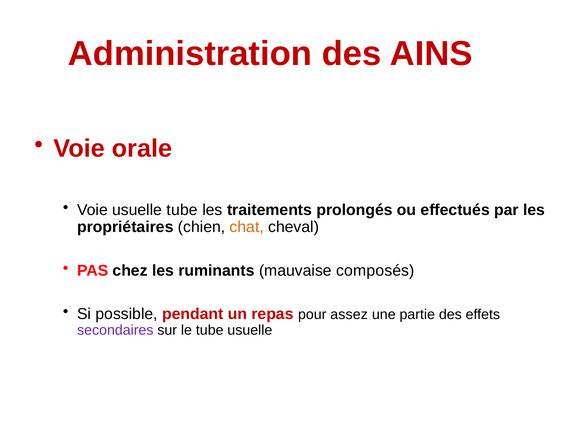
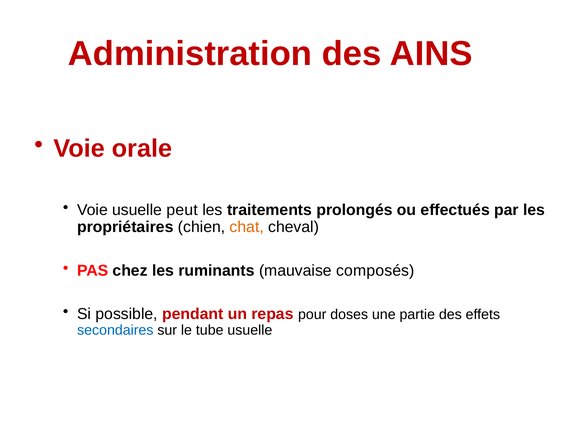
usuelle tube: tube -> peut
assez: assez -> doses
secondaires colour: purple -> blue
